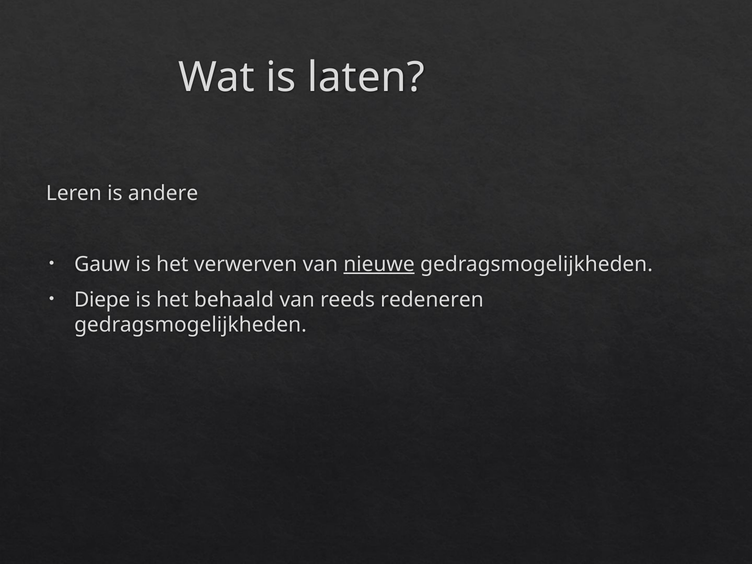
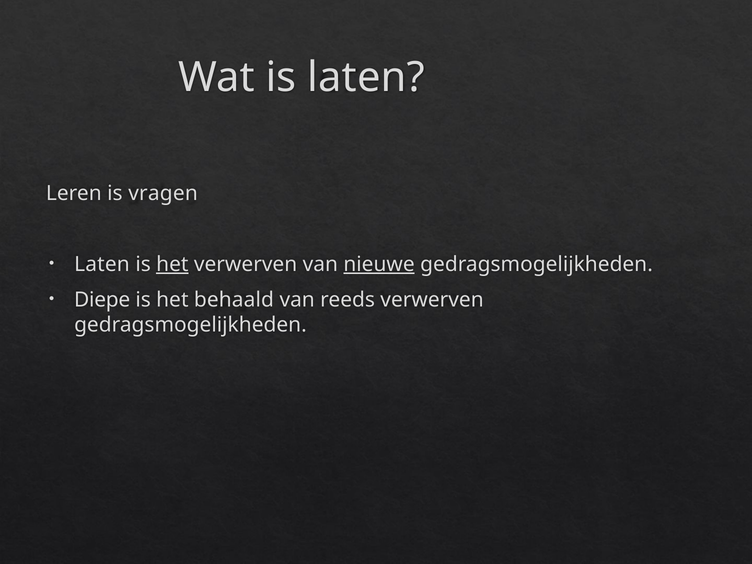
andere: andere -> vragen
Gauw at (102, 264): Gauw -> Laten
het at (172, 264) underline: none -> present
reeds redeneren: redeneren -> verwerven
